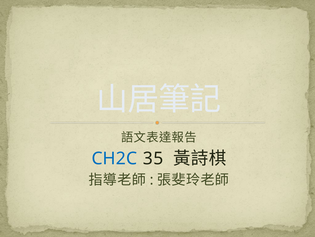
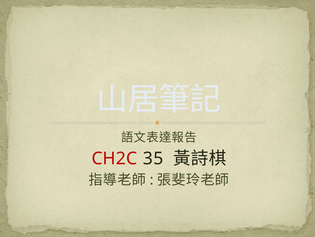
CH2C colour: blue -> red
